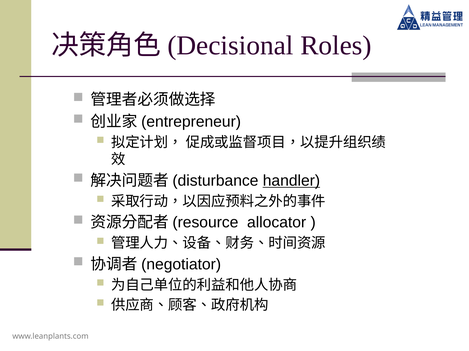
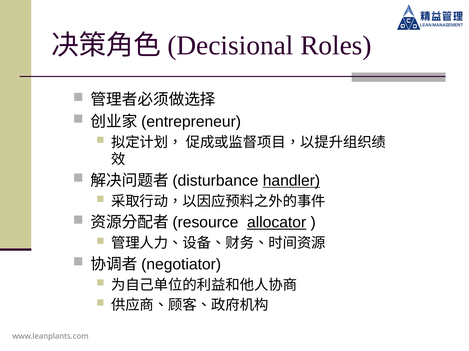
allocator underline: none -> present
